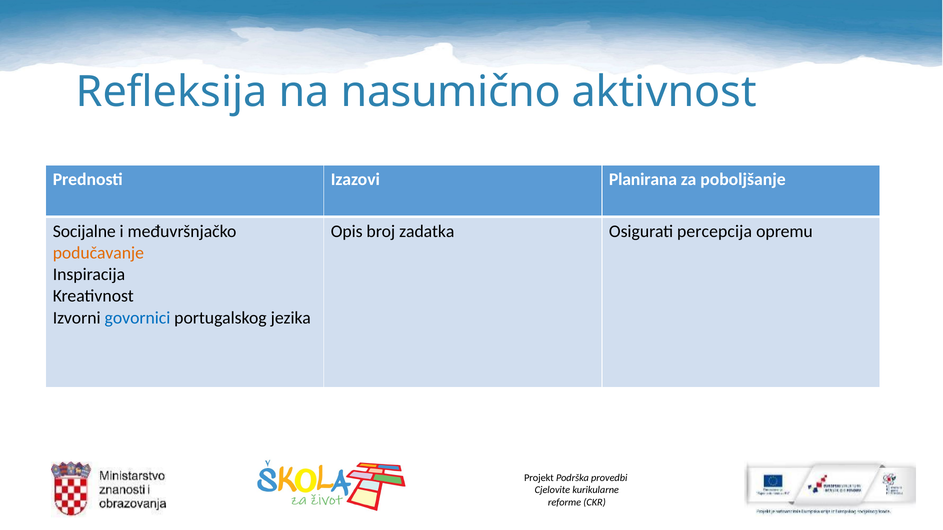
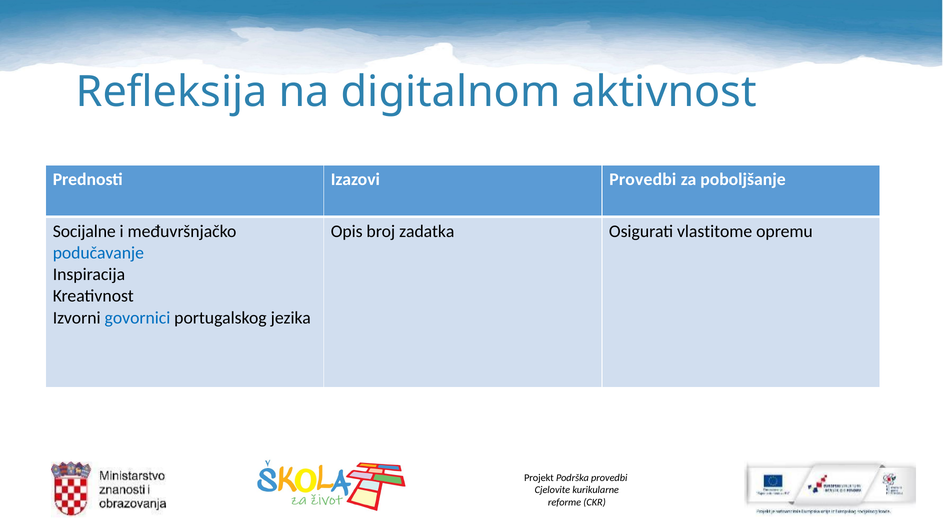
nasumično: nasumično -> digitalnom
Izazovi Planirana: Planirana -> Provedbi
percepcija: percepcija -> vlastitome
podučavanje colour: orange -> blue
